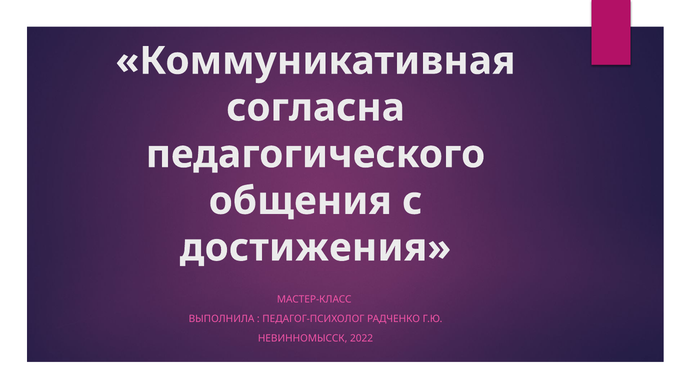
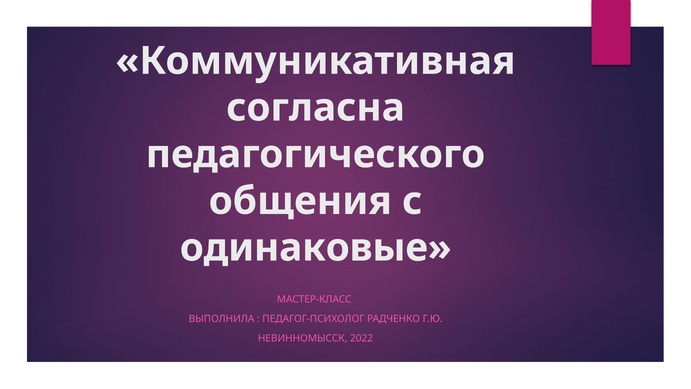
достижения: достижения -> одинаковые
